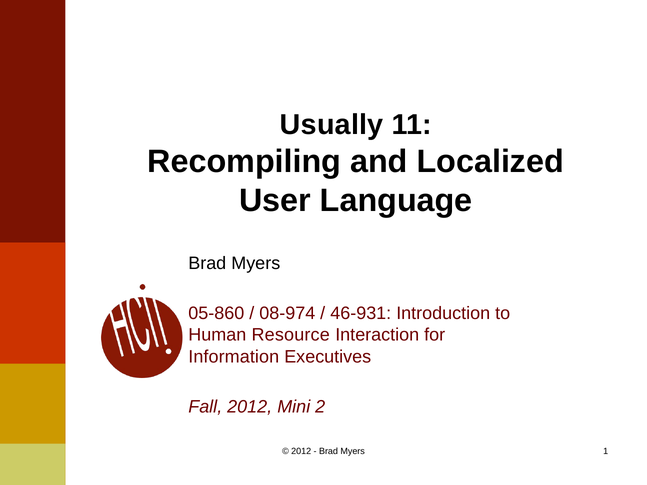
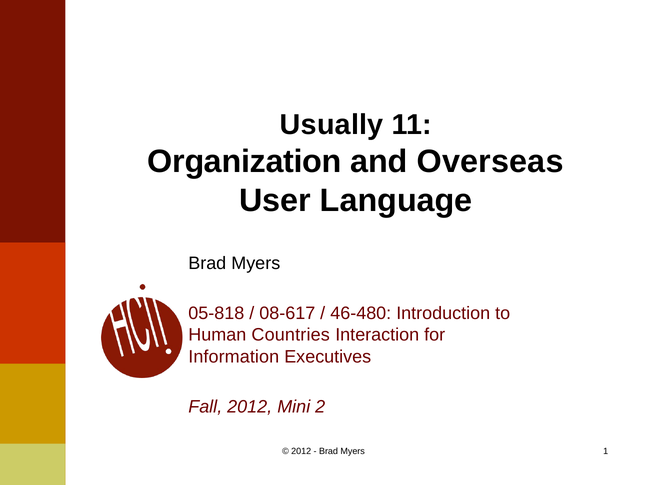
Recompiling: Recompiling -> Organization
Localized: Localized -> Overseas
05-860: 05-860 -> 05-818
08-974: 08-974 -> 08-617
46-931: 46-931 -> 46-480
Resource: Resource -> Countries
